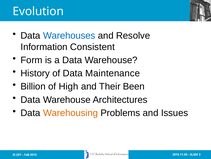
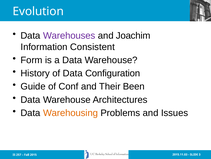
Warehouses colour: blue -> purple
Resolve: Resolve -> Joachim
Maintenance: Maintenance -> Configuration
Billion: Billion -> Guide
High: High -> Conf
